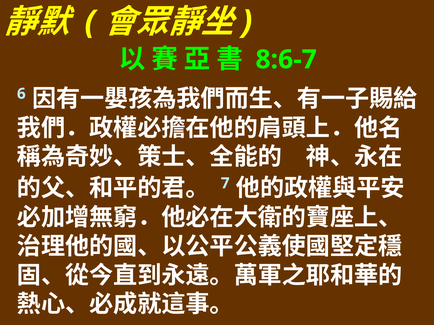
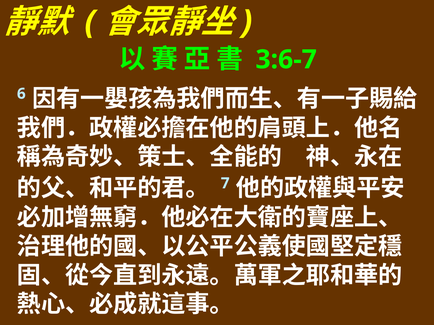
8:6-7: 8:6-7 -> 3:6-7
